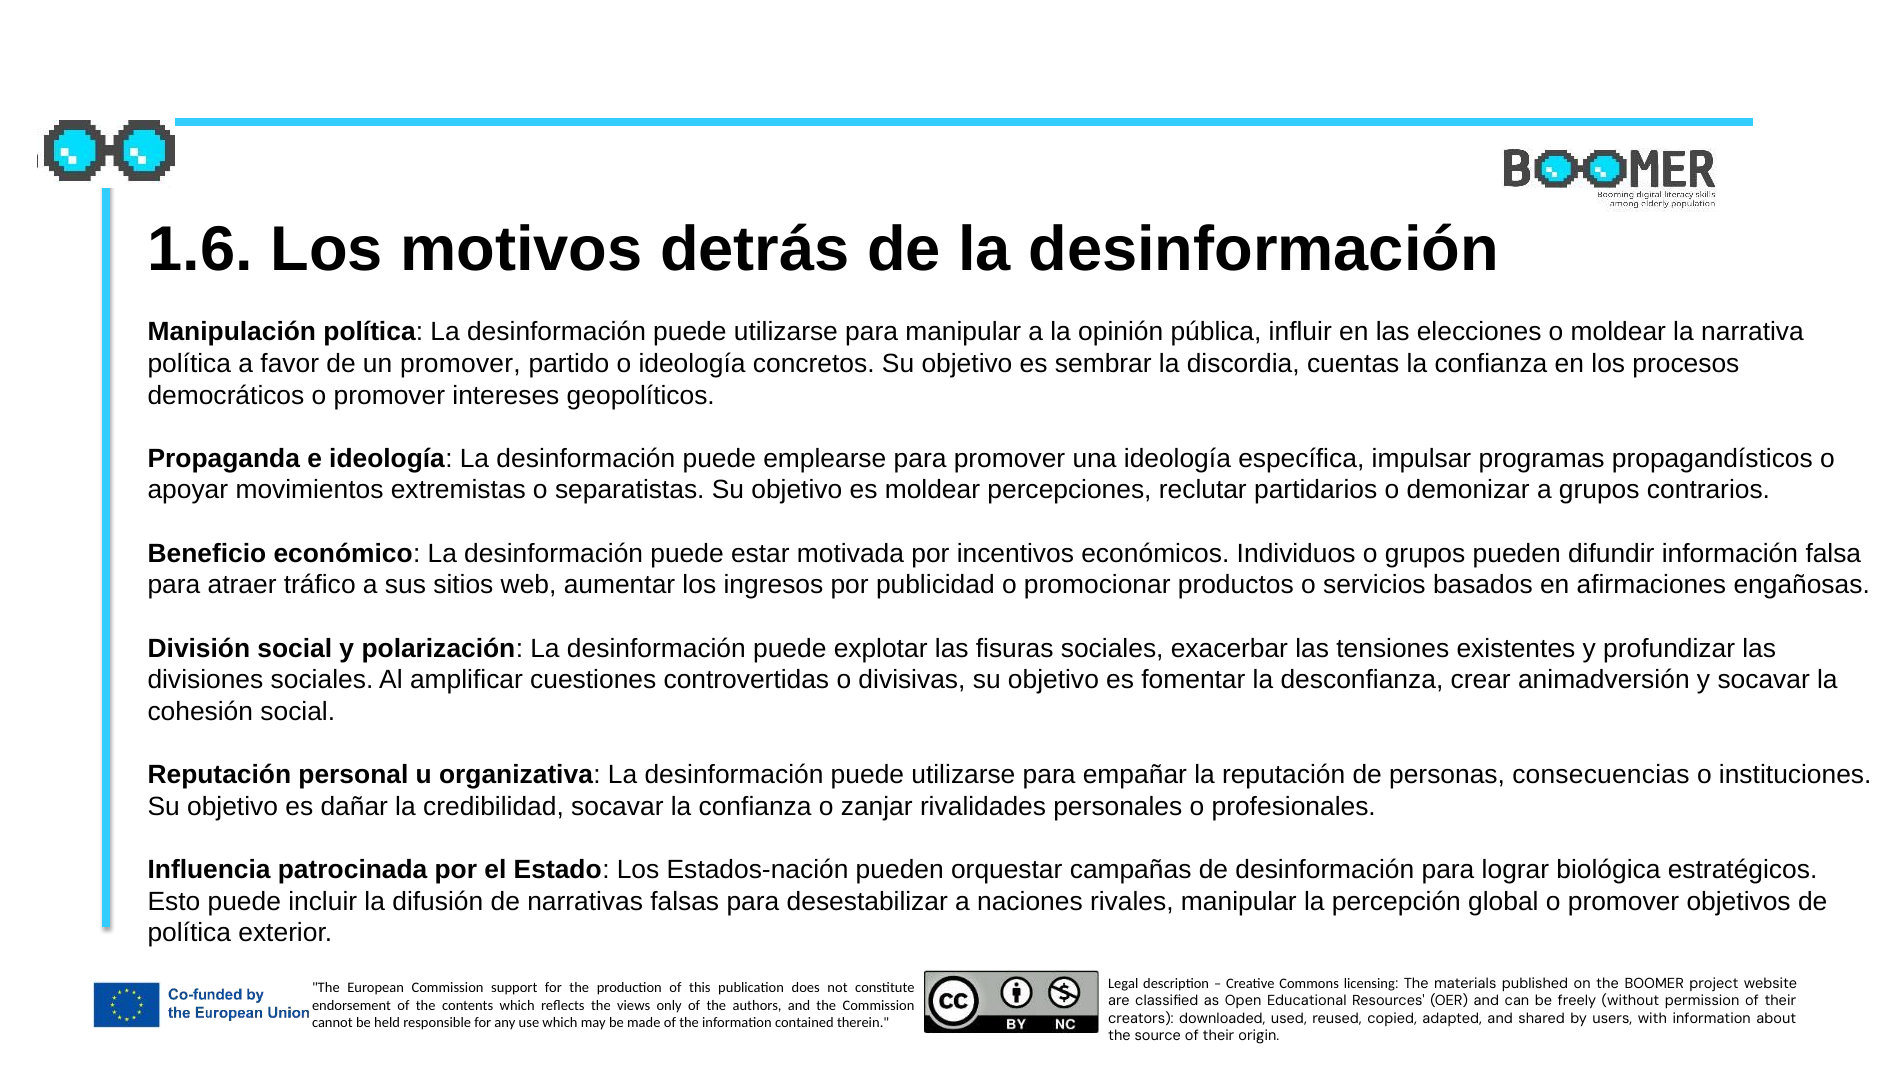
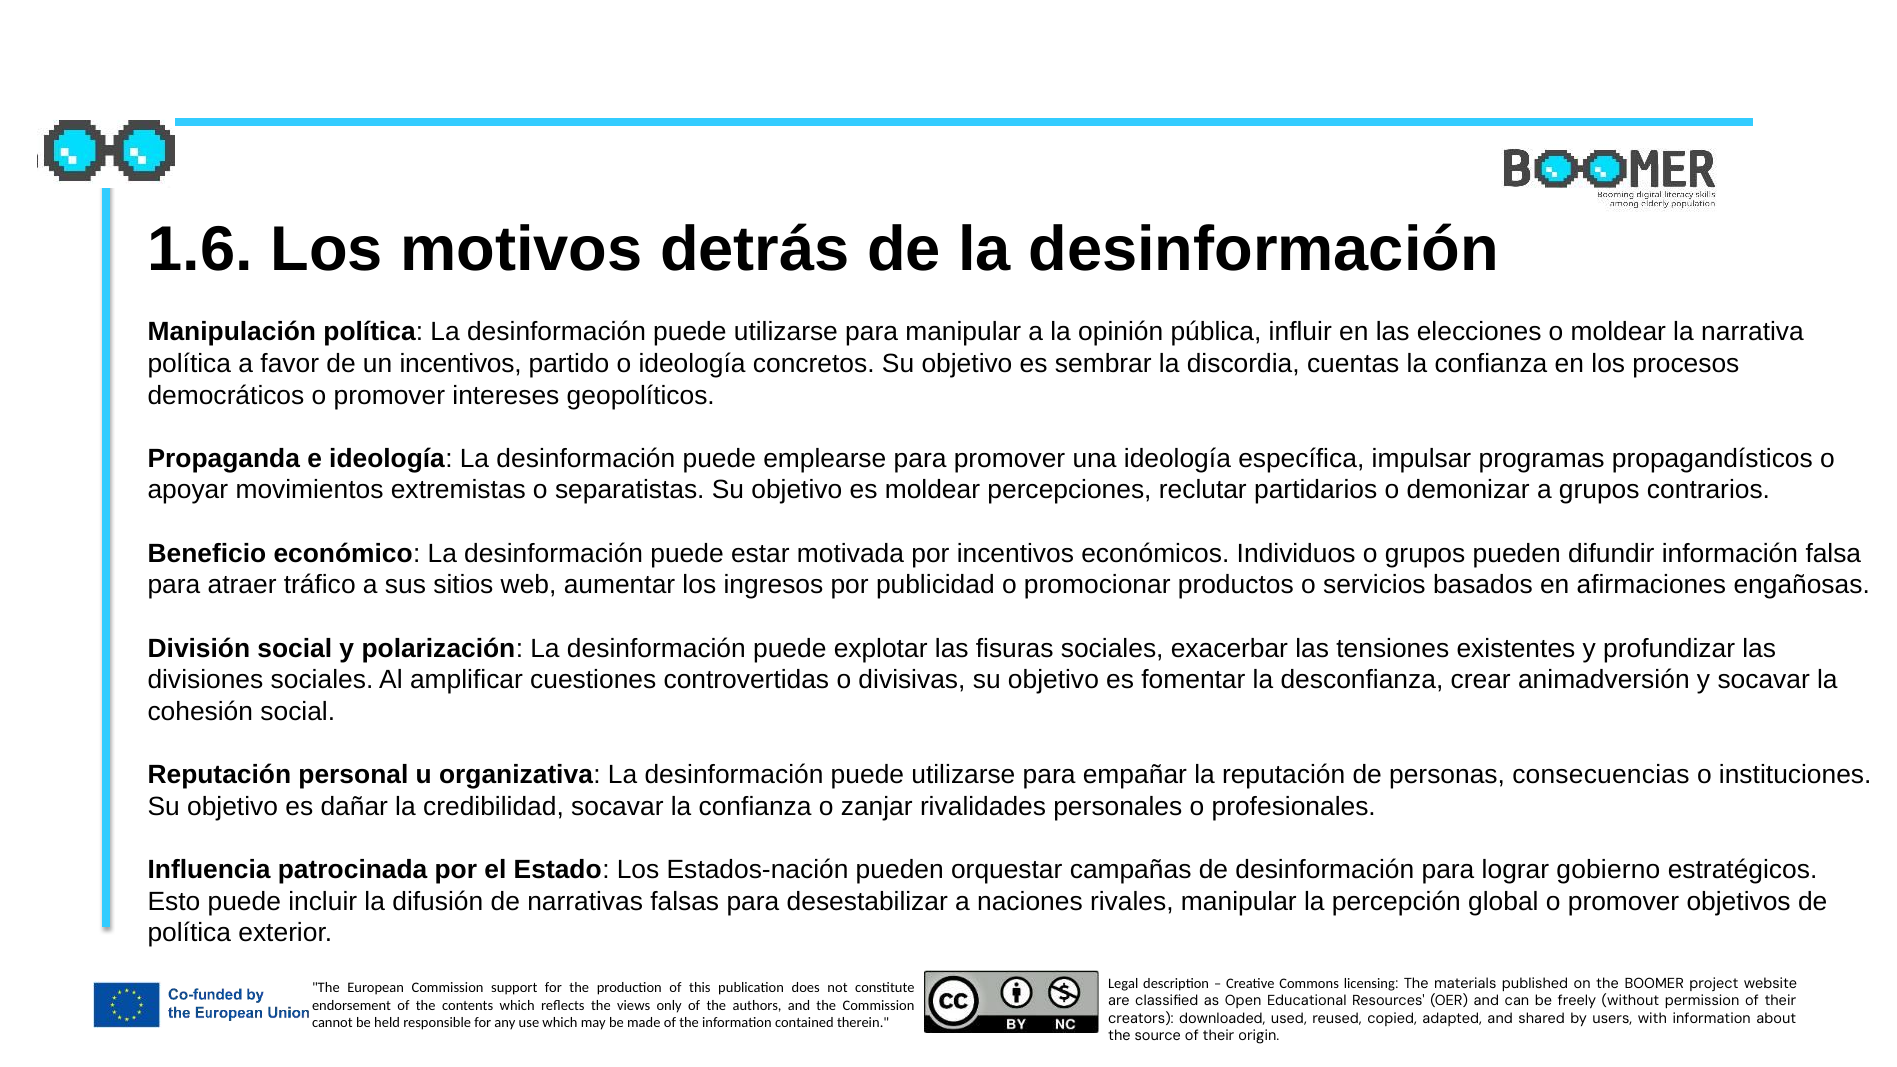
un promover: promover -> incentivos
biológica: biológica -> gobierno
